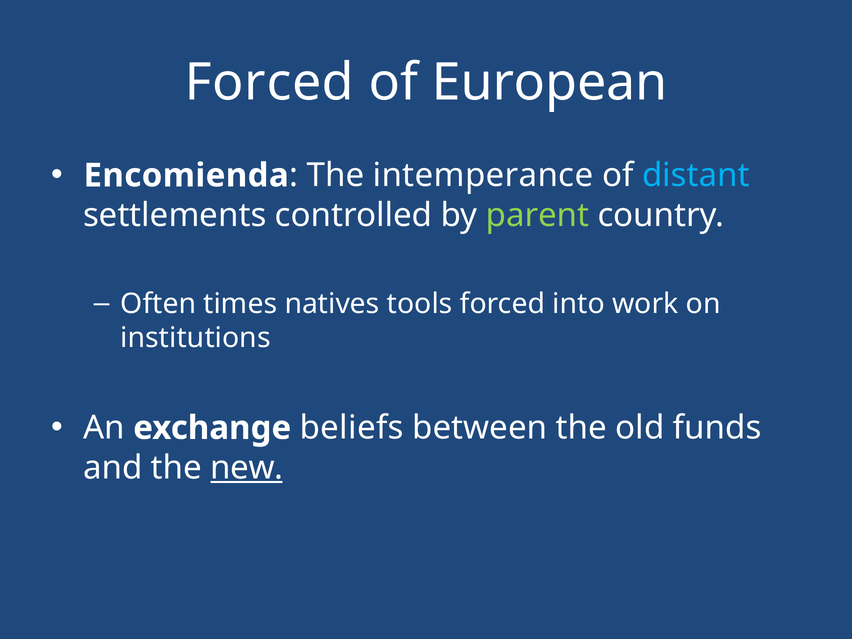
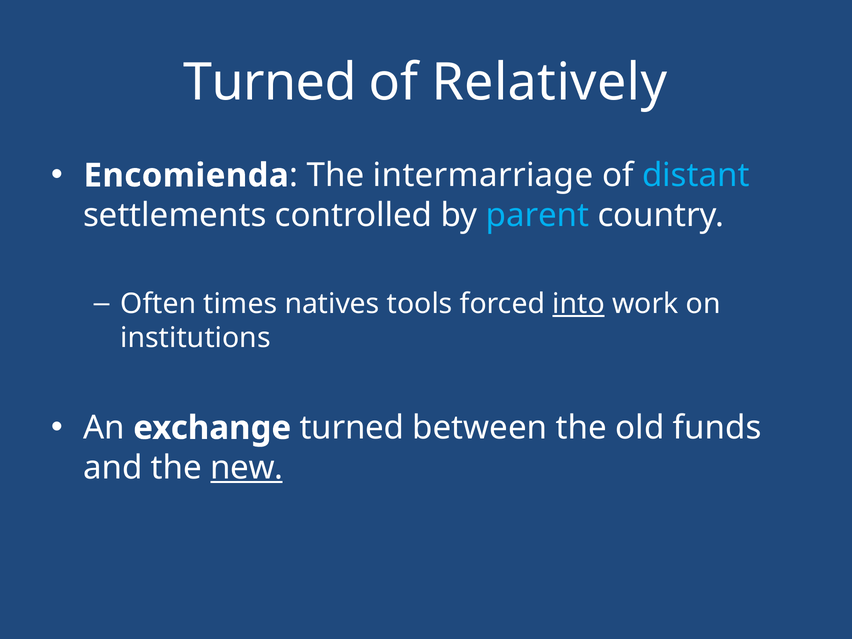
Forced at (269, 82): Forced -> Turned
European: European -> Relatively
intemperance: intemperance -> intermarriage
parent colour: light green -> light blue
into underline: none -> present
exchange beliefs: beliefs -> turned
